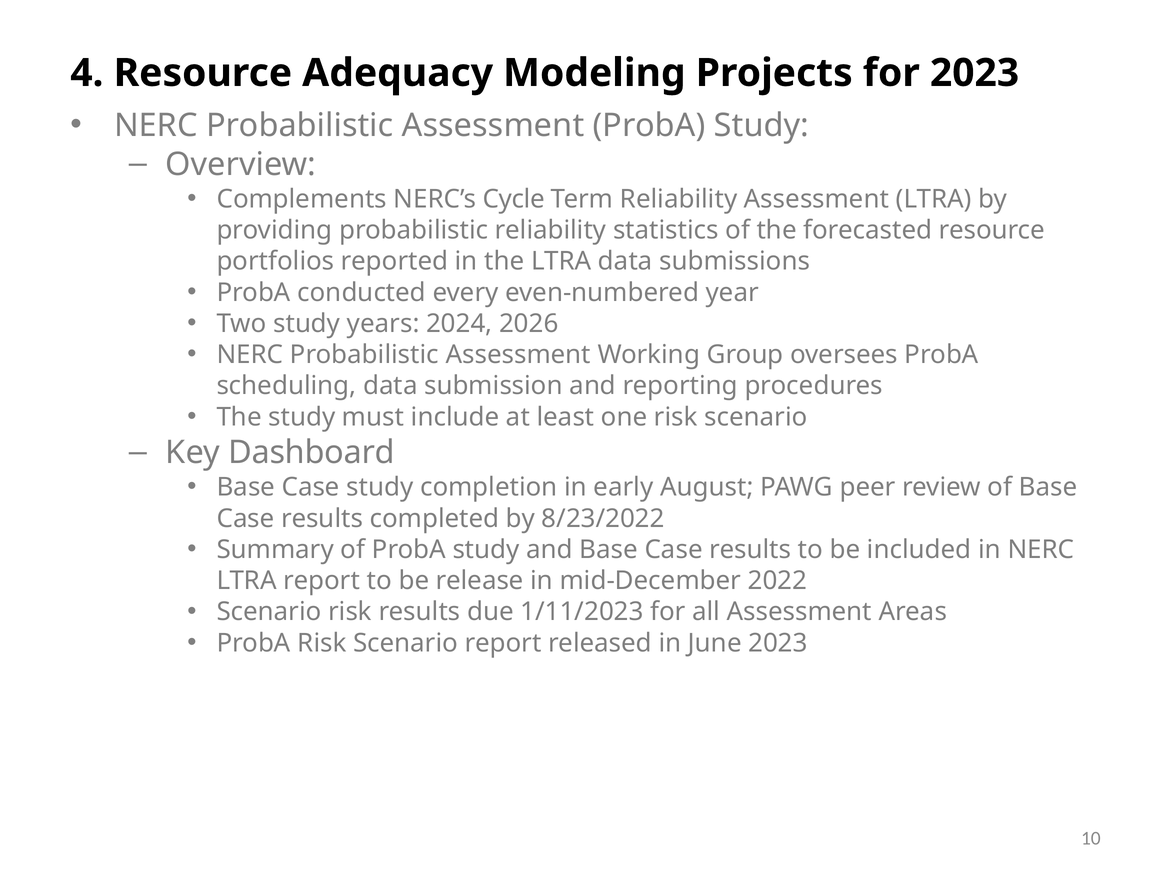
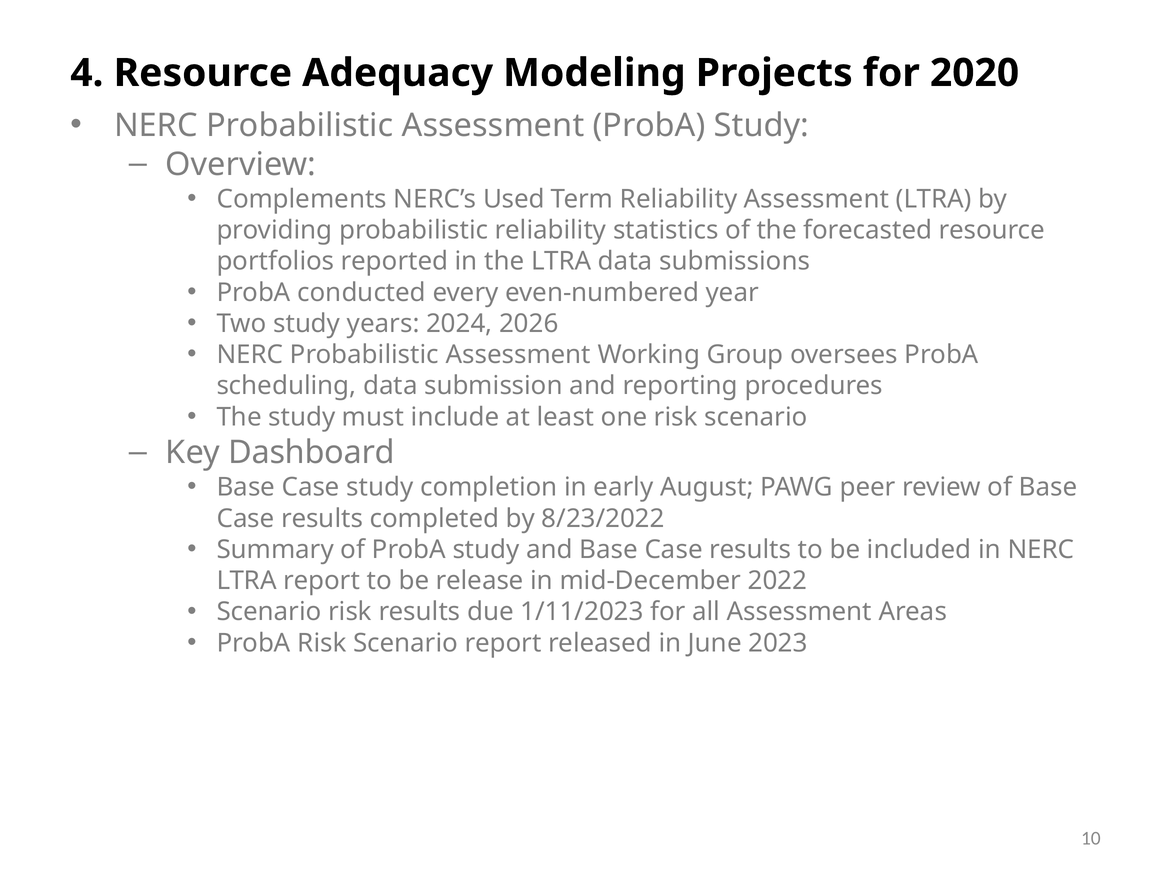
for 2023: 2023 -> 2020
Cycle: Cycle -> Used
